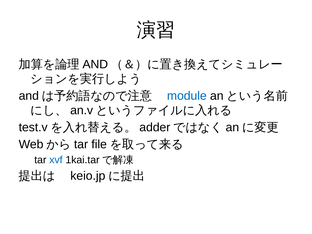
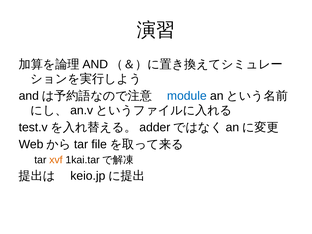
xvf colour: blue -> orange
